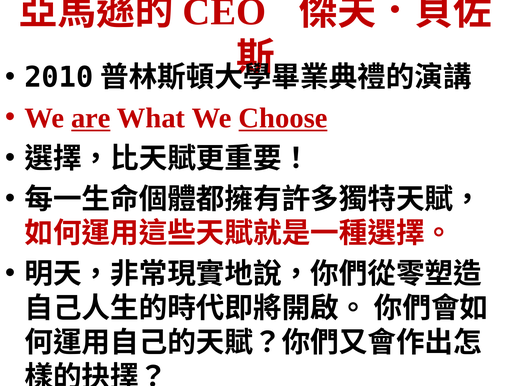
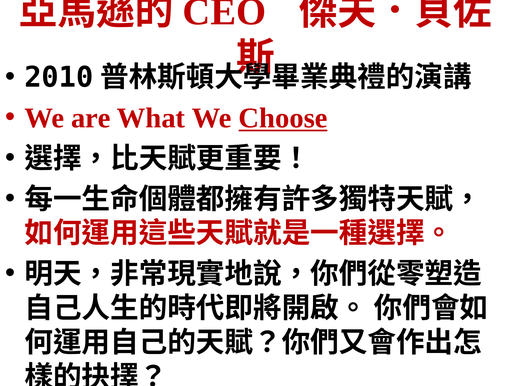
are underline: present -> none
